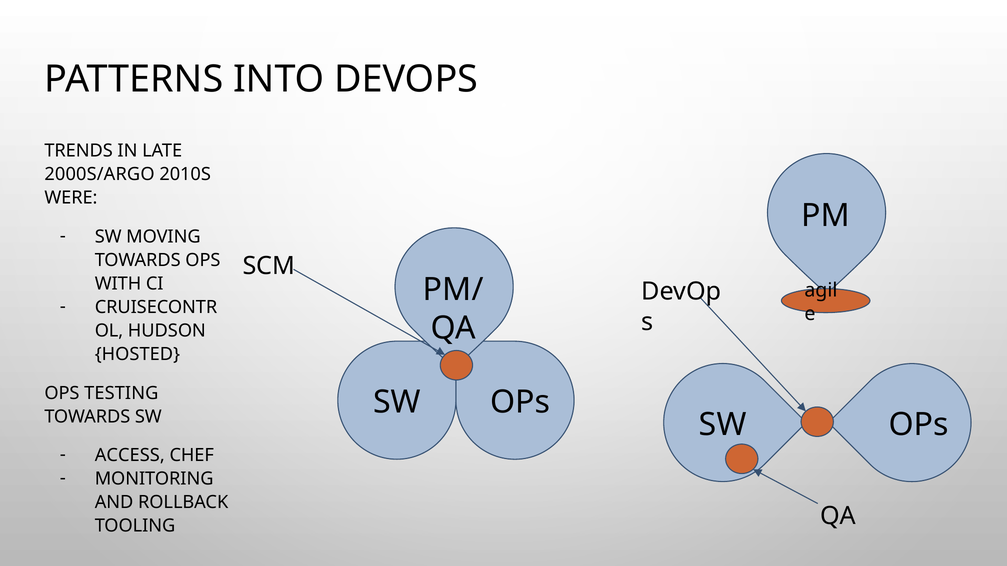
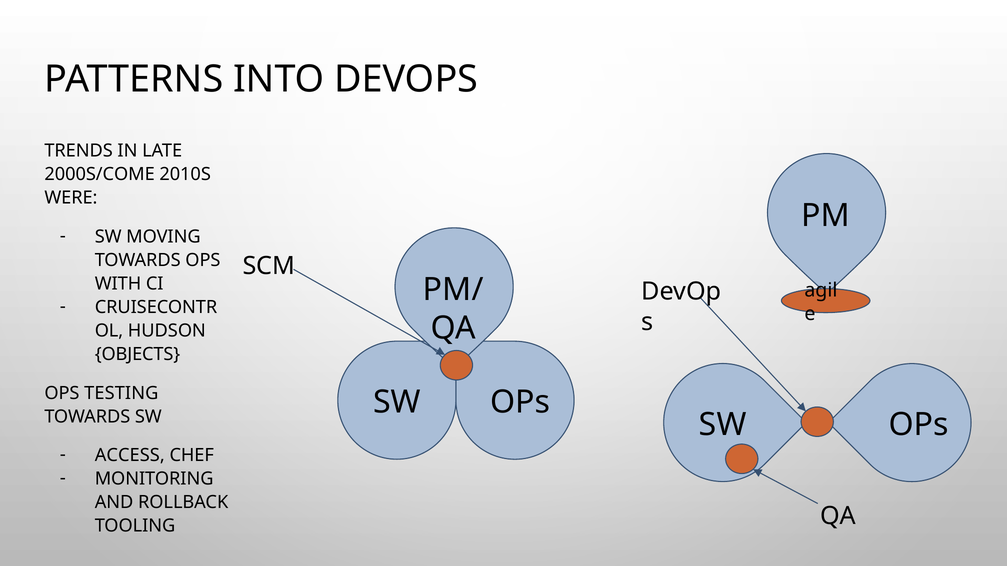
2000S/ARGO: 2000S/ARGO -> 2000S/COME
HOSTED: HOSTED -> OBJECTS
